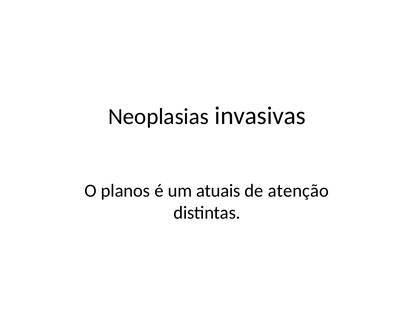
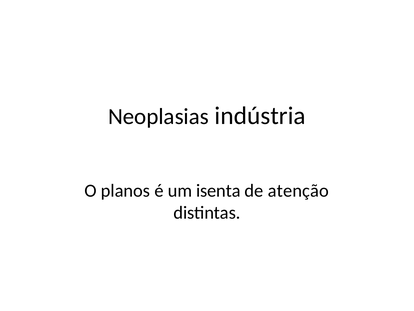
invasivas: invasivas -> indústria
atuais: atuais -> isenta
